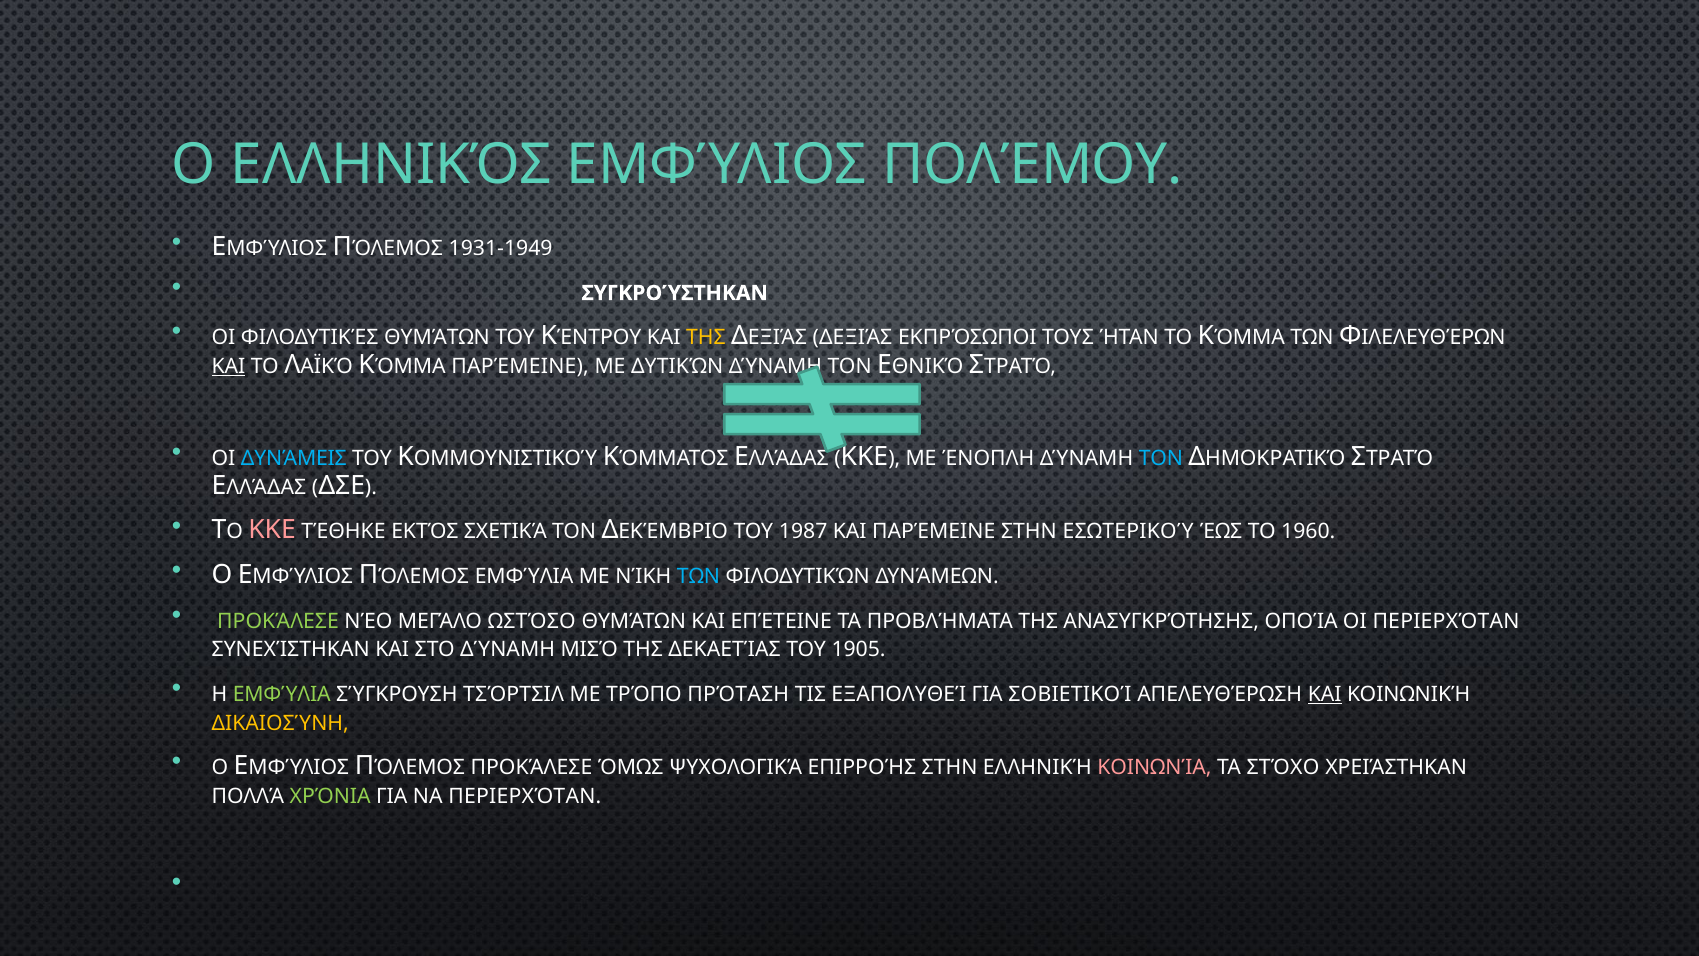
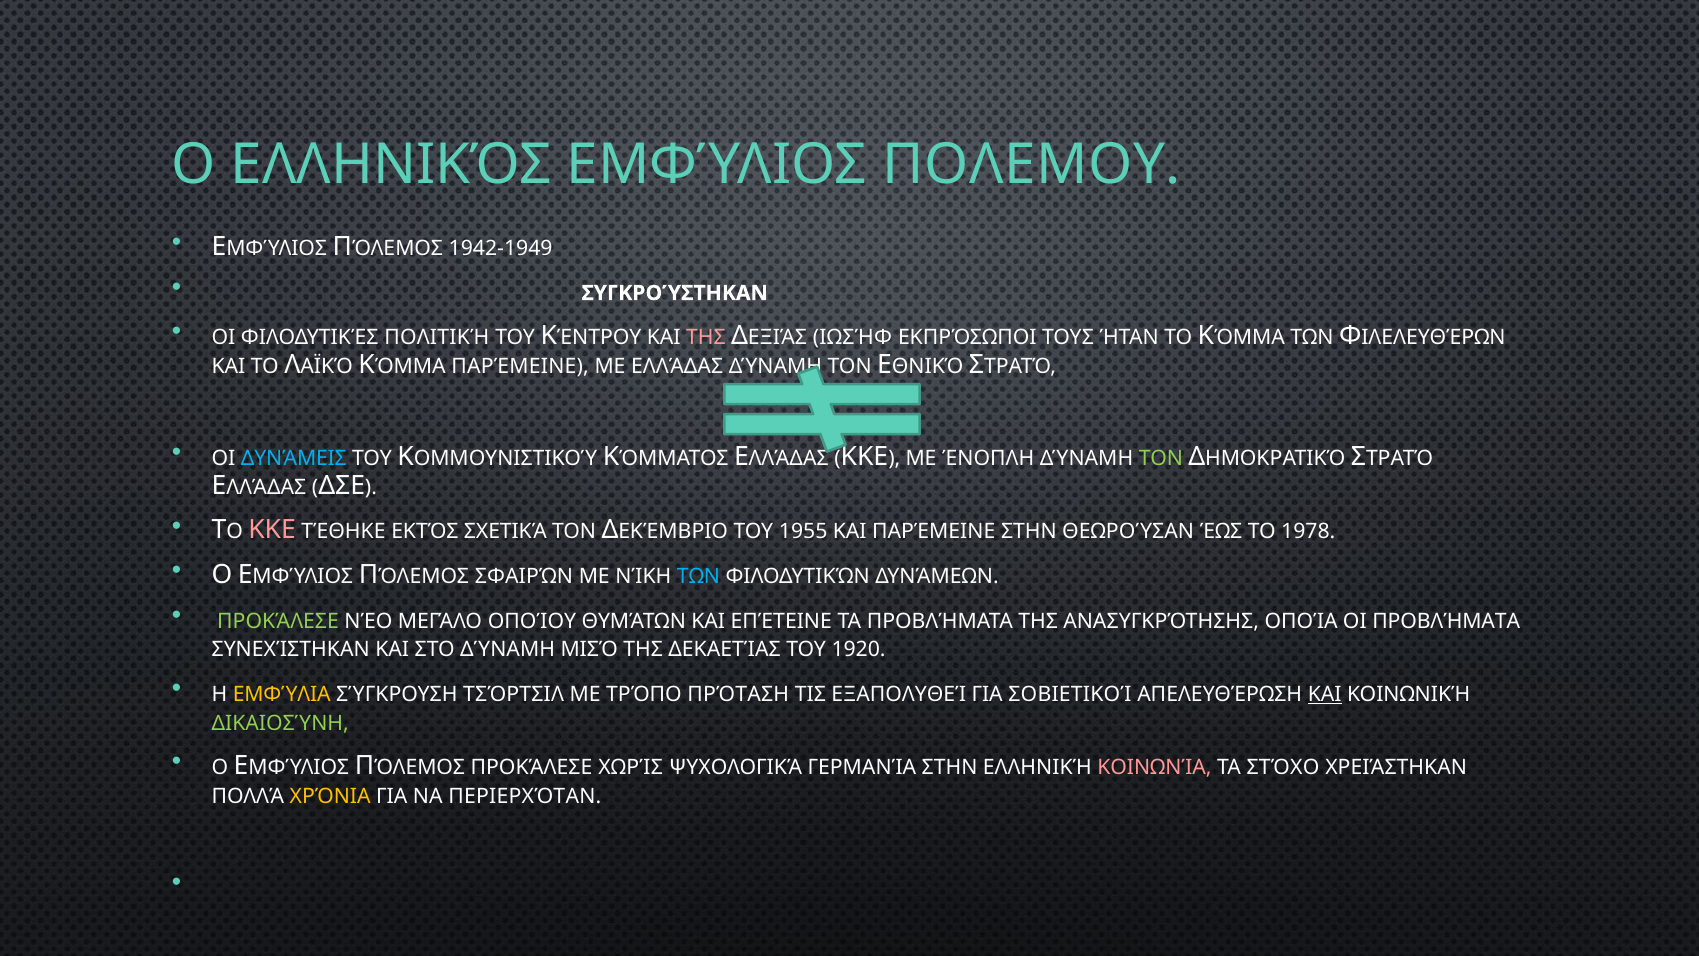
ΠΟΛΈΜΟΥ: ΠΟΛΈΜΟΥ -> ΠΟΛΕΜΟΥ
1931-1949: 1931-1949 -> 1942-1949
ΦΙΛΟΔΥΤΙΚΈΣ ΘΥΜΆΤΩΝ: ΘΥΜΆΤΩΝ -> ΠΟΛΙΤΙΚΉ
ΤΗΣ at (706, 338) colour: yellow -> pink
ΔΕΞΙΆΣ ΔΕΞΙΆΣ: ΔΕΞΙΆΣ -> ΙΩΣΉΦ
ΚΑΙ at (229, 366) underline: present -> none
ΜΕ ΔΥΤΙΚΏΝ: ΔΥΤΙΚΏΝ -> ΕΛΛΆΔΑΣ
ΤΟΝ at (1161, 458) colour: light blue -> light green
1987: 1987 -> 1955
ΕΣΩΤΕΡΙΚΟΎ: ΕΣΩΤΕΡΙΚΟΎ -> ΘΕΩΡΟΎΣΑΝ
1960: 1960 -> 1978
ΠΌΛΕΜΟΣ ΕΜΦΎΛΙΑ: ΕΜΦΎΛΙΑ -> ΣΦΑΙΡΏΝ
ΩΣΤΌΣΟ: ΩΣΤΌΣΟ -> ΟΠΟΊΟΥ
ΟΙ ΠΕΡΙΕΡΧΌΤΑΝ: ΠΕΡΙΕΡΧΌΤΑΝ -> ΠΡΟΒΛΉΜΑΤΑ
1905: 1905 -> 1920
ΕΜΦΎΛΙΑ at (282, 694) colour: light green -> yellow
ΔΙΚΑΙΟΣΎΝΗ colour: yellow -> light green
ΌΜΩΣ: ΌΜΩΣ -> ΧΩΡΊΣ
ΕΠΙΡΡΟΉΣ: ΕΠΙΡΡΟΉΣ -> ΓΕΡΜΑΝΊΑ
ΧΡΌΝΙΑ colour: light green -> yellow
